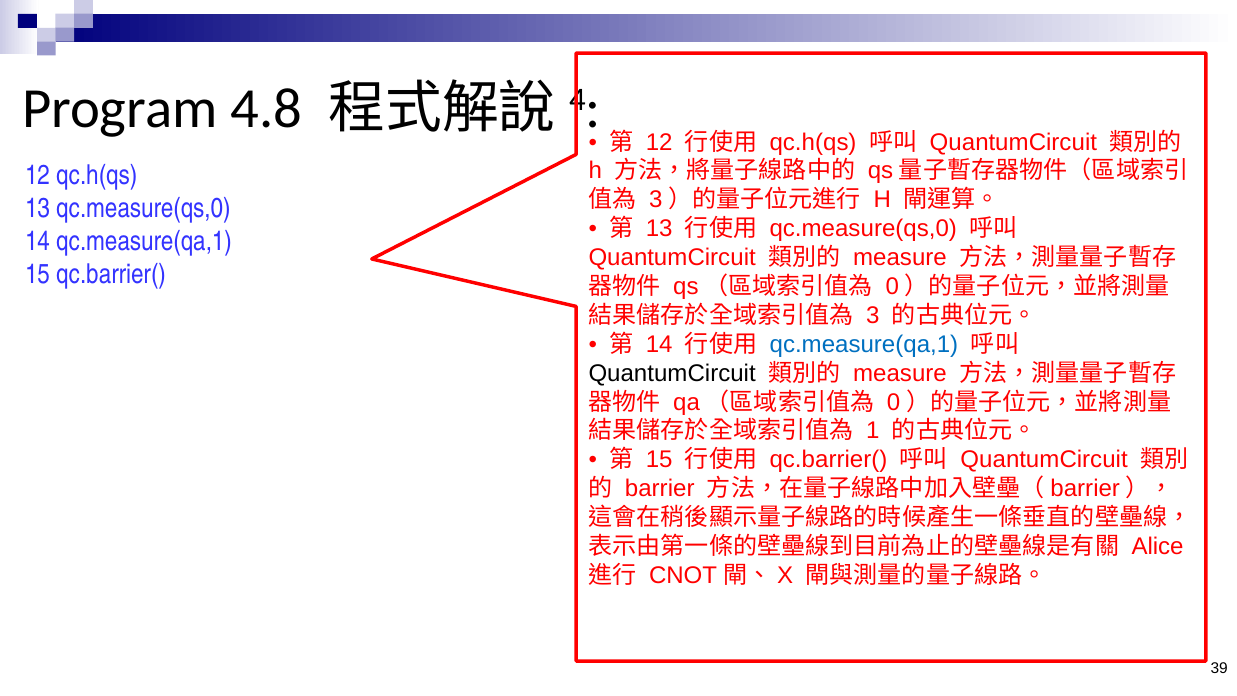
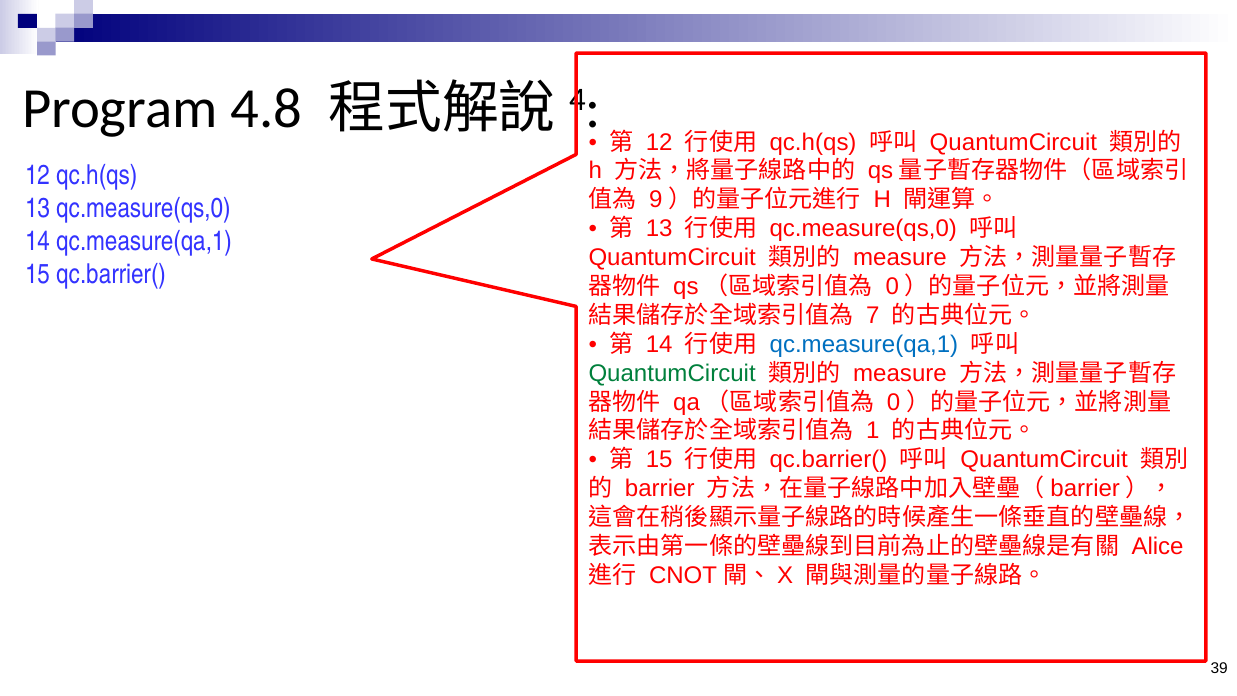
3 at (656, 200): 3 -> 9
3 at (873, 315): 3 -> 7
QuantumCircuit at (672, 373) colour: black -> green
